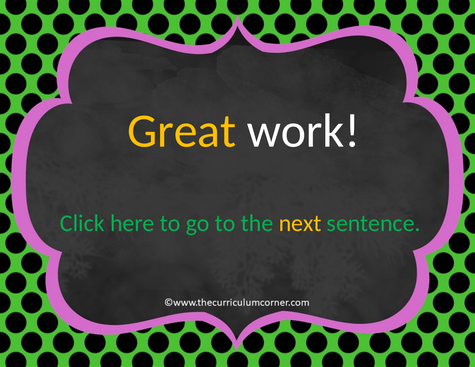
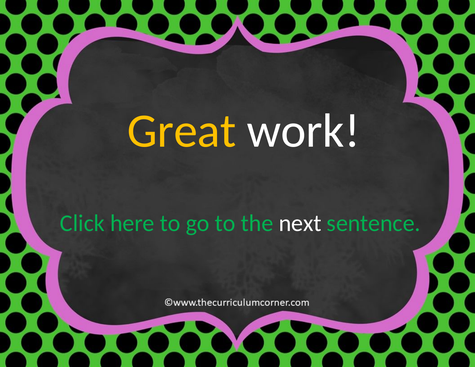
next colour: yellow -> white
